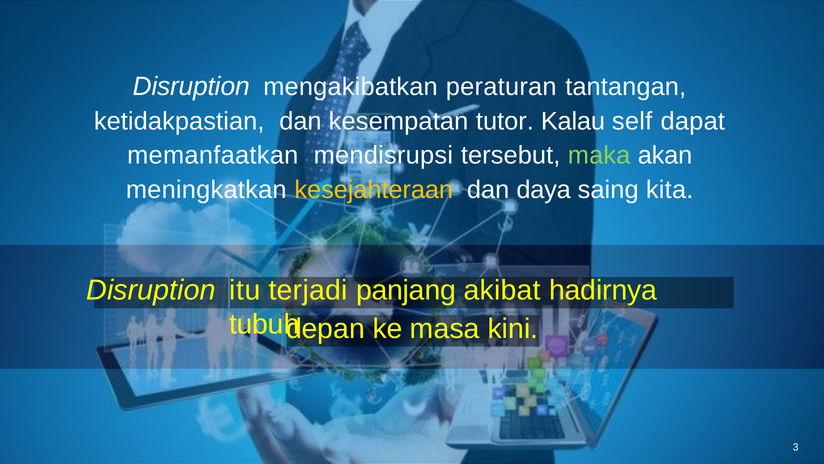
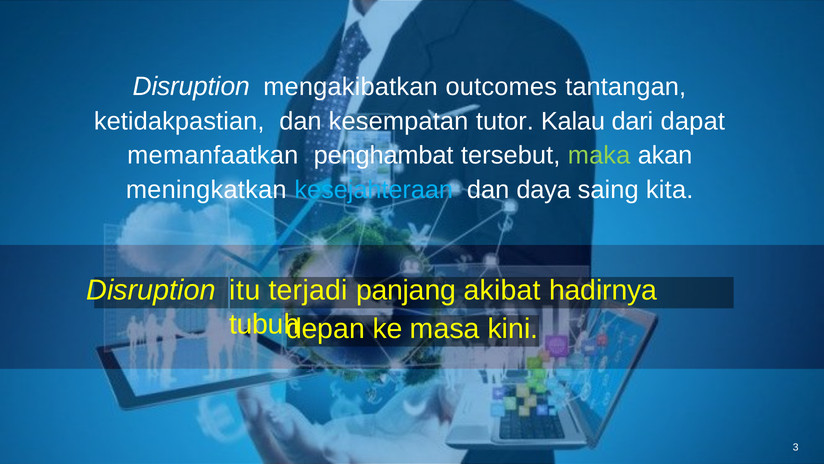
peraturan: peraturan -> outcomes
self: self -> dari
mendisrupsi: mendisrupsi -> penghambat
kesejahteraan colour: yellow -> light blue
